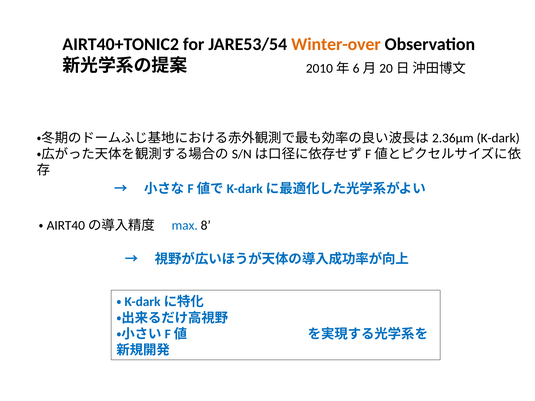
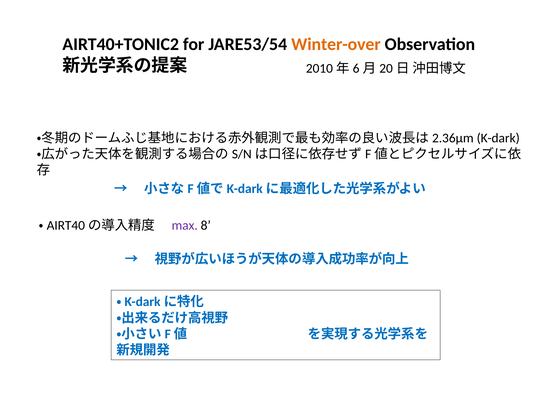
max colour: blue -> purple
